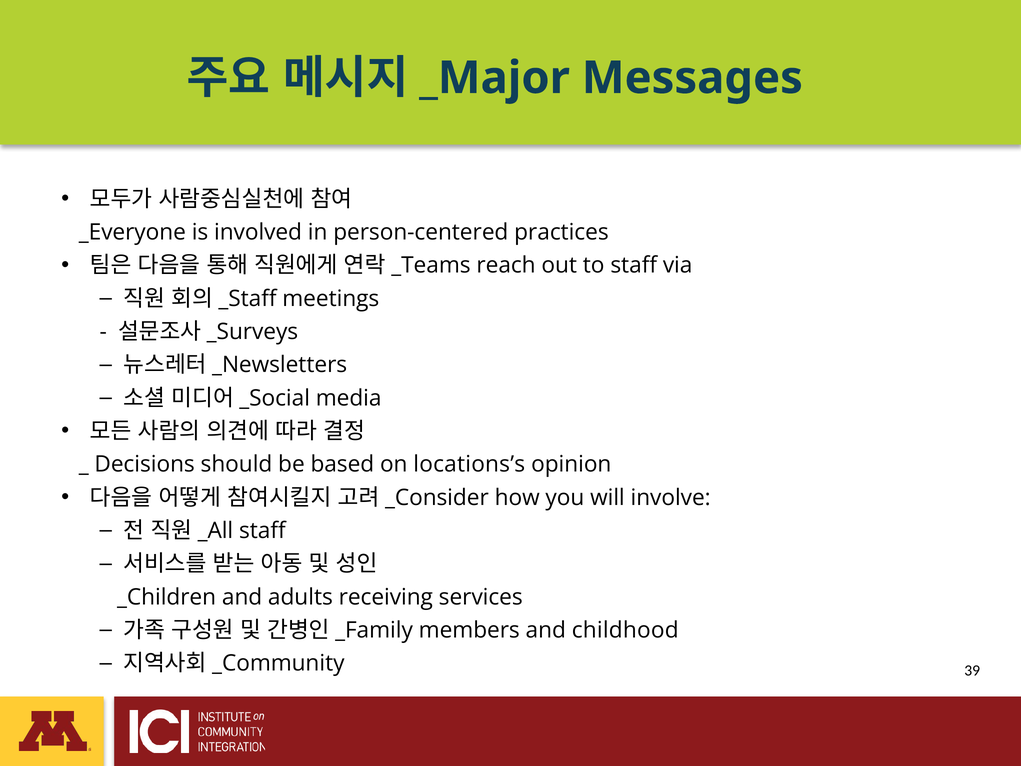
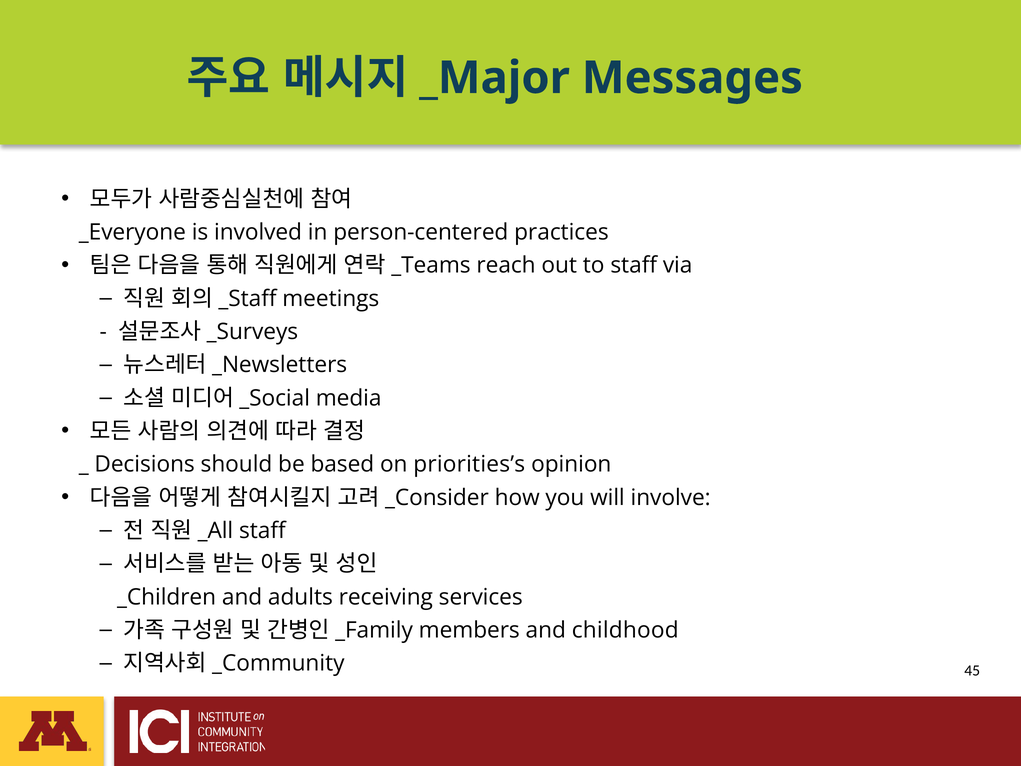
locations’s: locations’s -> priorities’s
39: 39 -> 45
